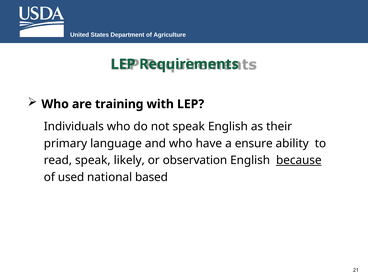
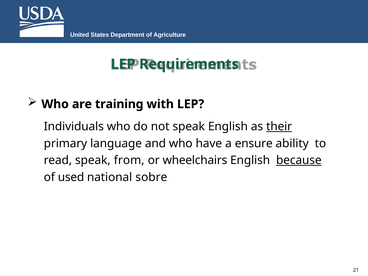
their underline: none -> present
likely: likely -> from
observation: observation -> wheelchairs
based: based -> sobre
